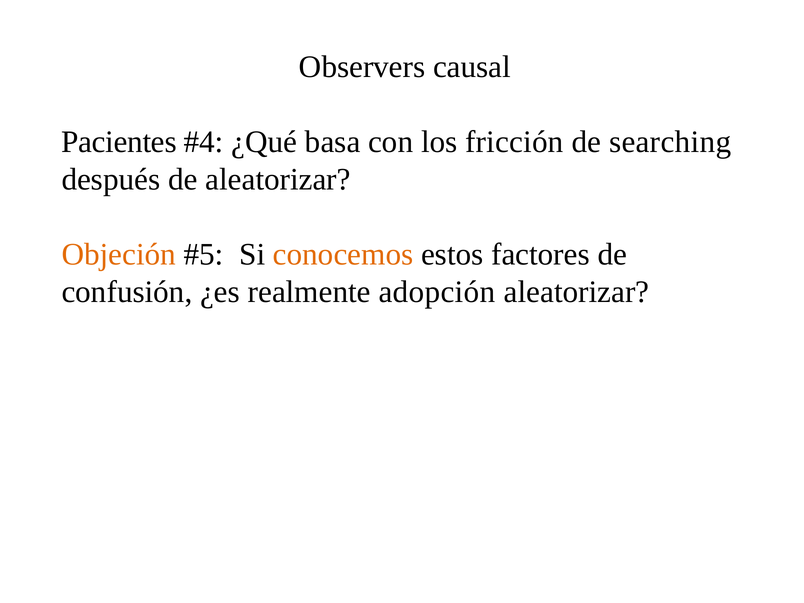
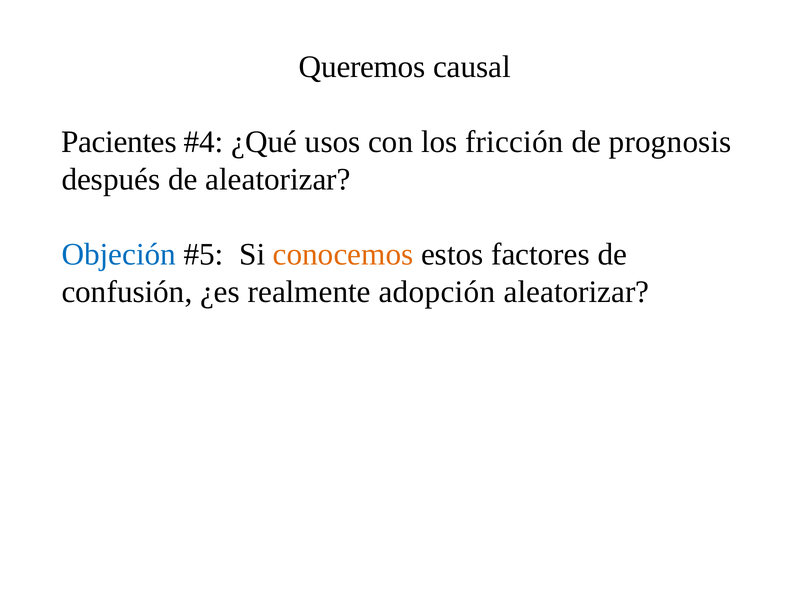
Observers: Observers -> Queremos
basa: basa -> usos
searching: searching -> prognosis
Objeción colour: orange -> blue
